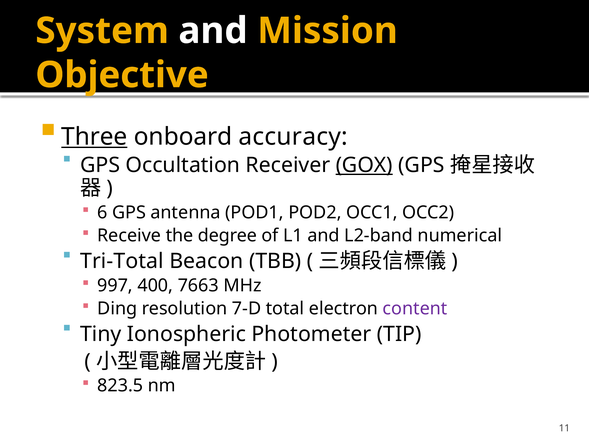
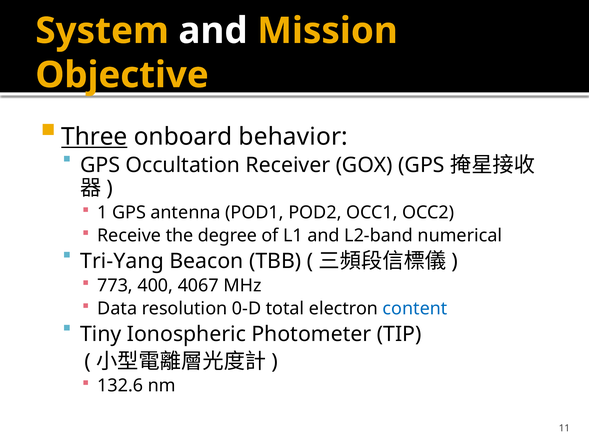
accuracy: accuracy -> behavior
GOX underline: present -> none
6: 6 -> 1
Tri-Total: Tri-Total -> Tri-Yang
997: 997 -> 773
7663: 7663 -> 4067
Ding: Ding -> Data
7-D: 7-D -> 0-D
content colour: purple -> blue
823.5: 823.5 -> 132.6
